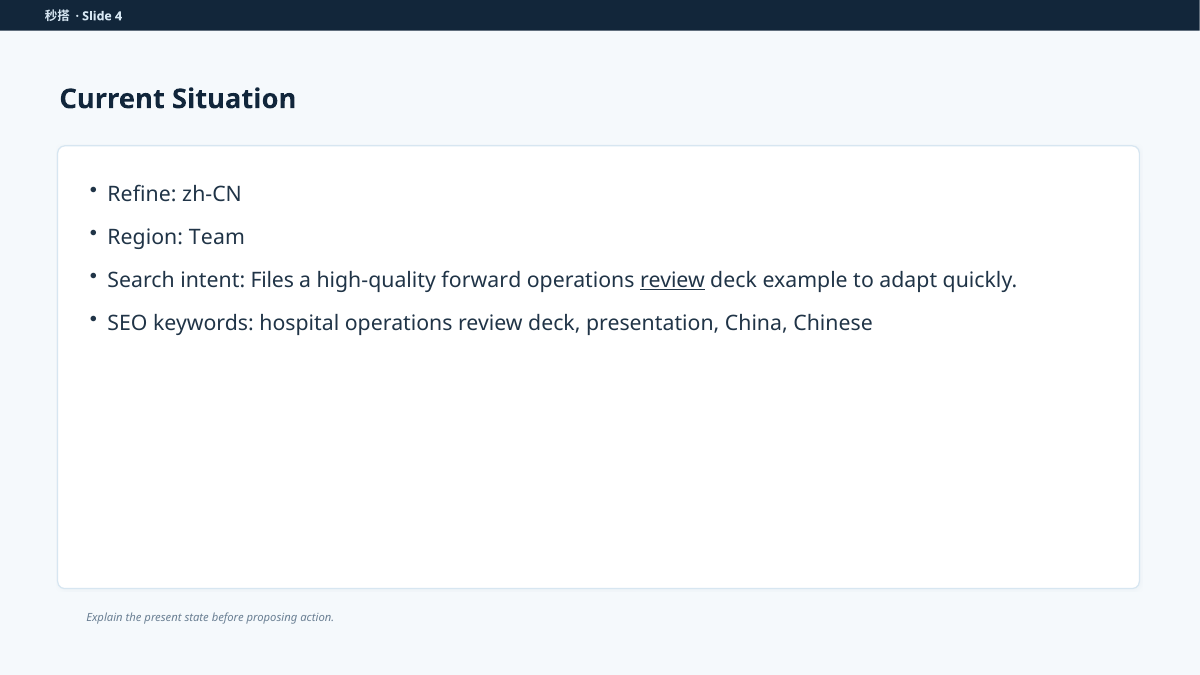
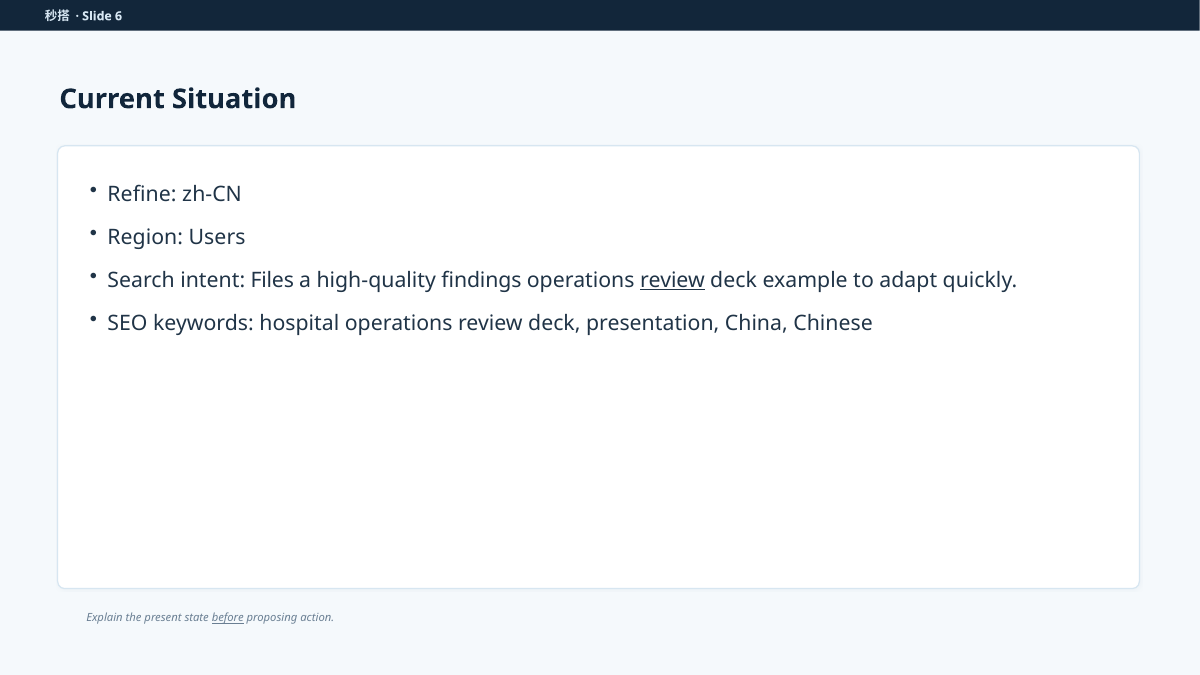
4: 4 -> 6
Team: Team -> Users
forward: forward -> findings
before underline: none -> present
